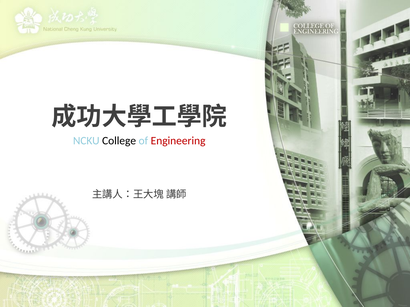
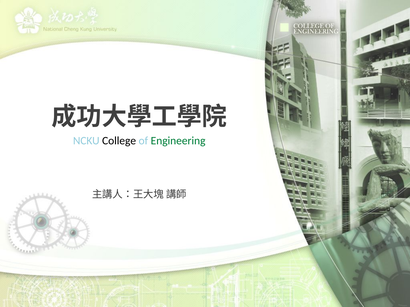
Engineering colour: red -> green
